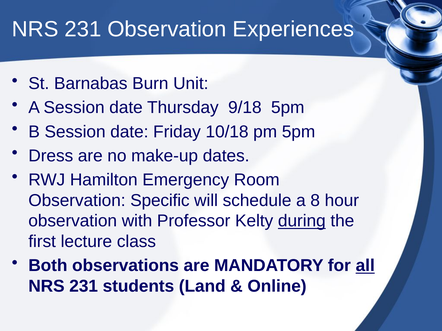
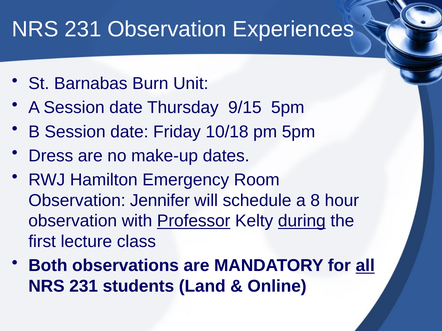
9/18: 9/18 -> 9/15
Specific: Specific -> Jennifer
Professor underline: none -> present
